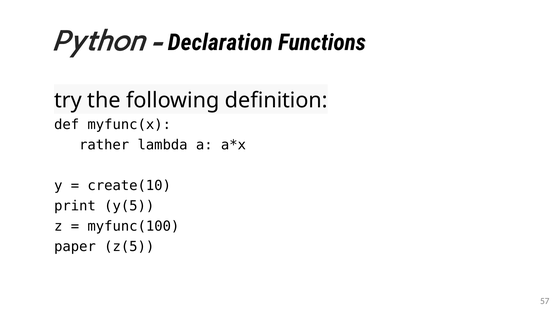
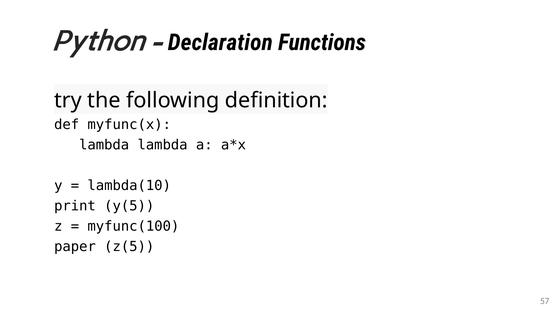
rather at (104, 145): rather -> lambda
create(10: create(10 -> lambda(10
